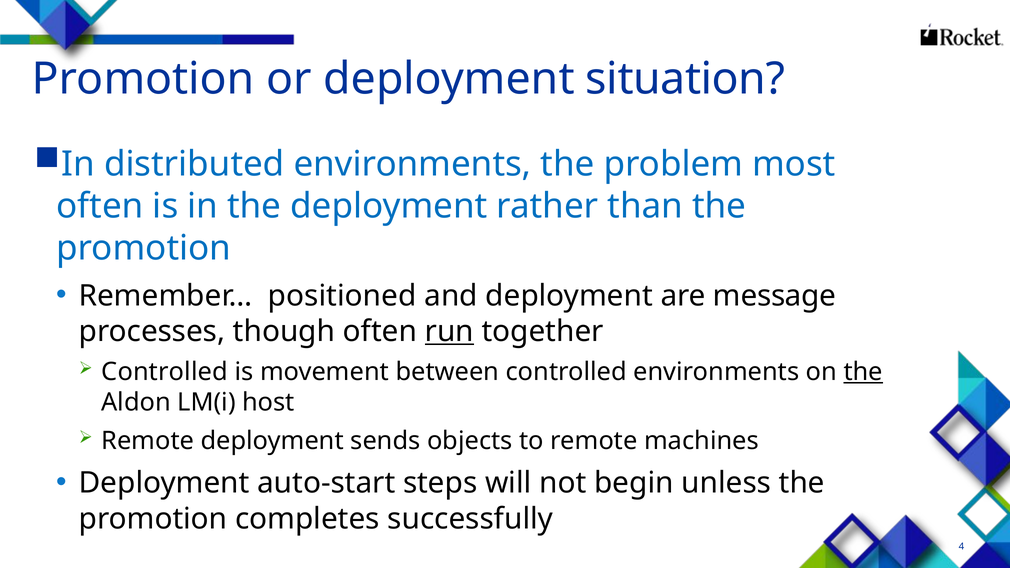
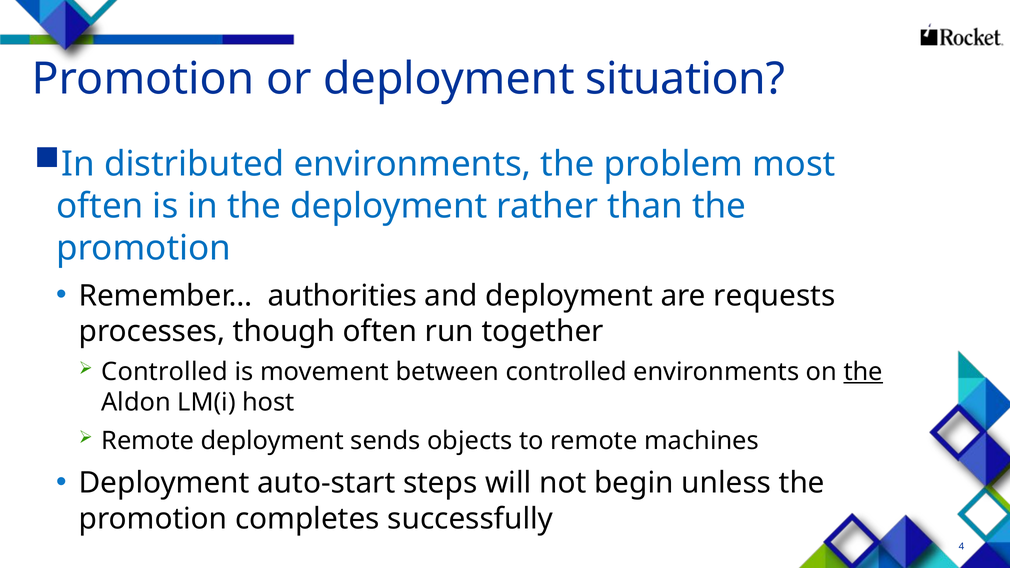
positioned: positioned -> authorities
message: message -> requests
run underline: present -> none
